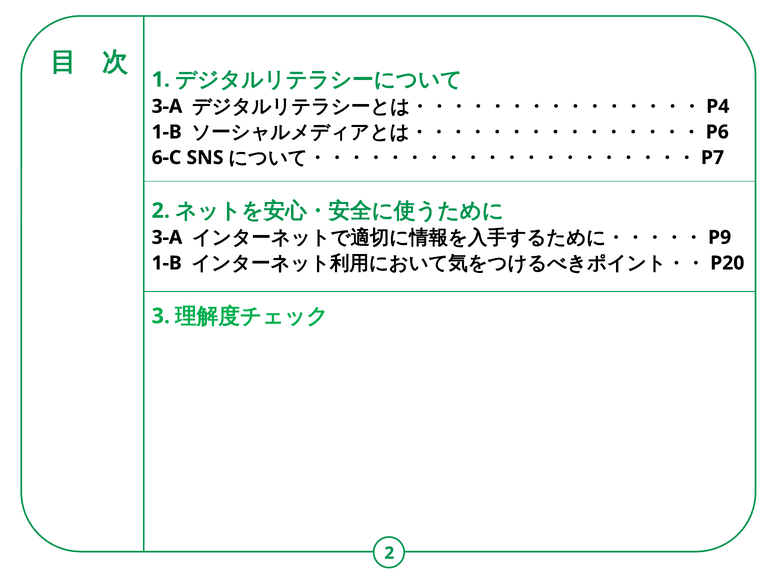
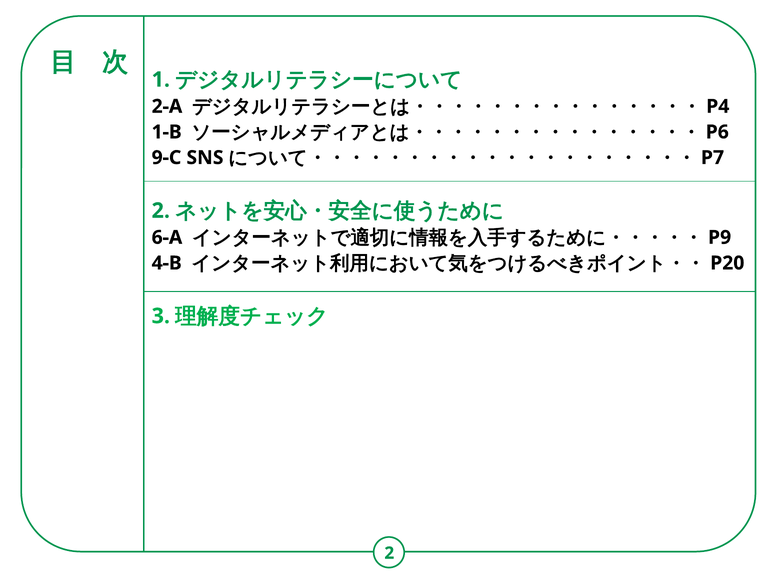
3-A at (167, 106): 3-A -> 2-A
6-C: 6-C -> 9-C
3-A at (167, 237): 3-A -> 6-A
1-B at (167, 263): 1-B -> 4-B
